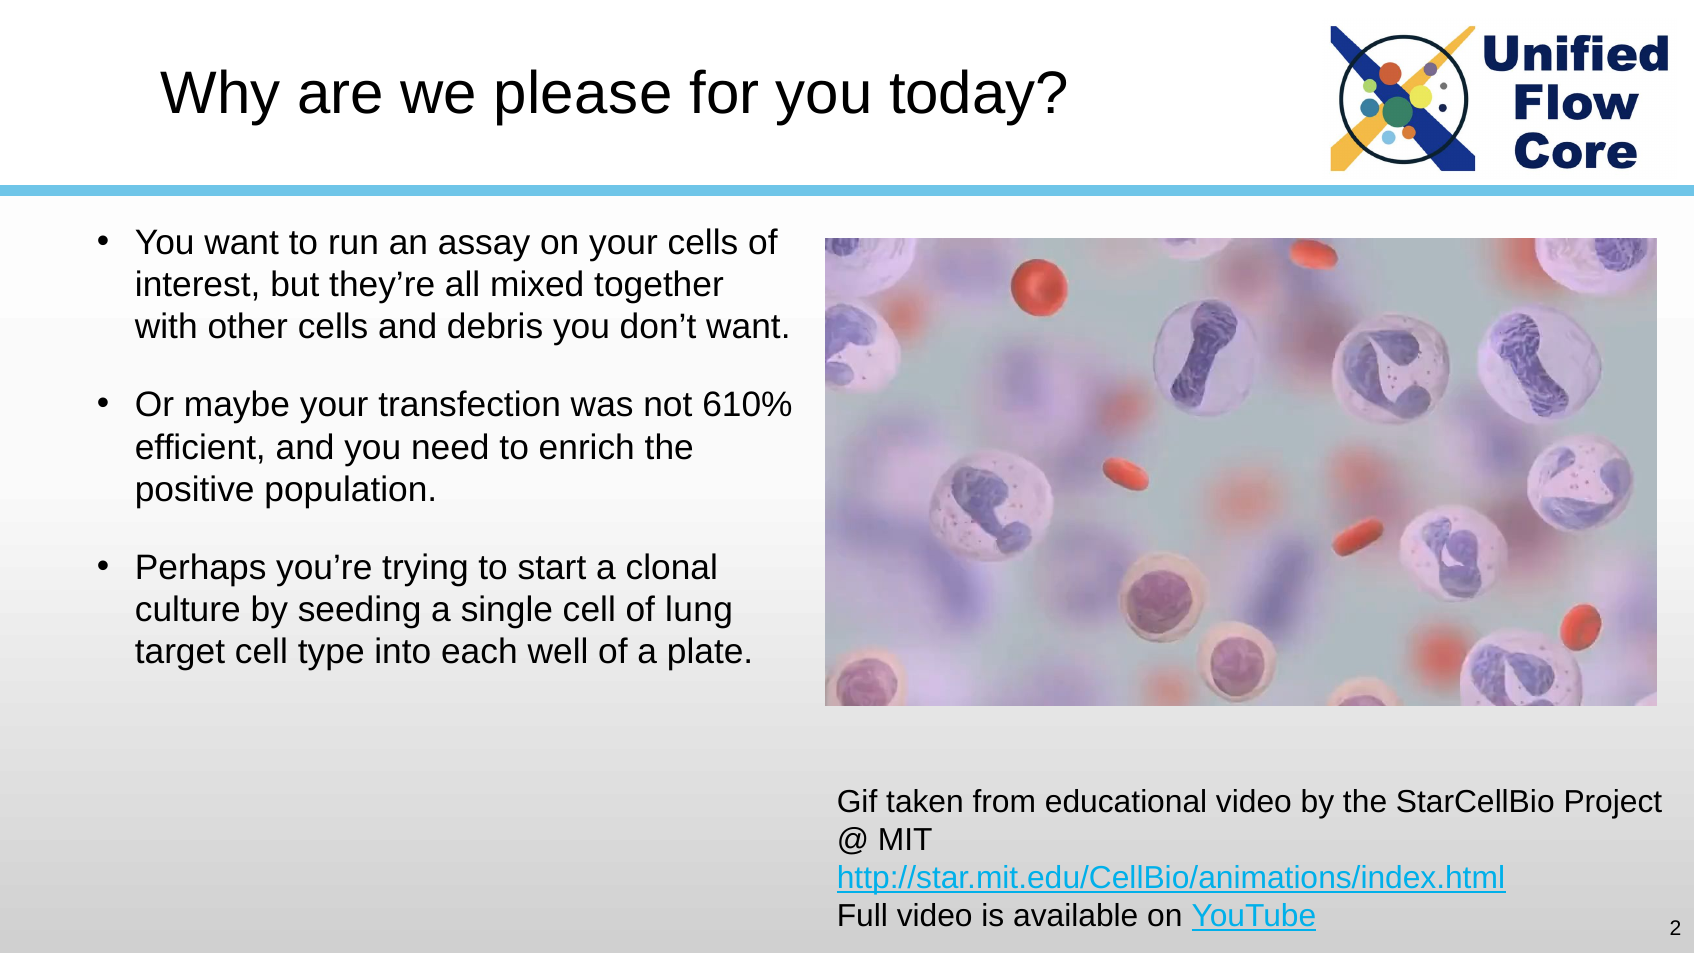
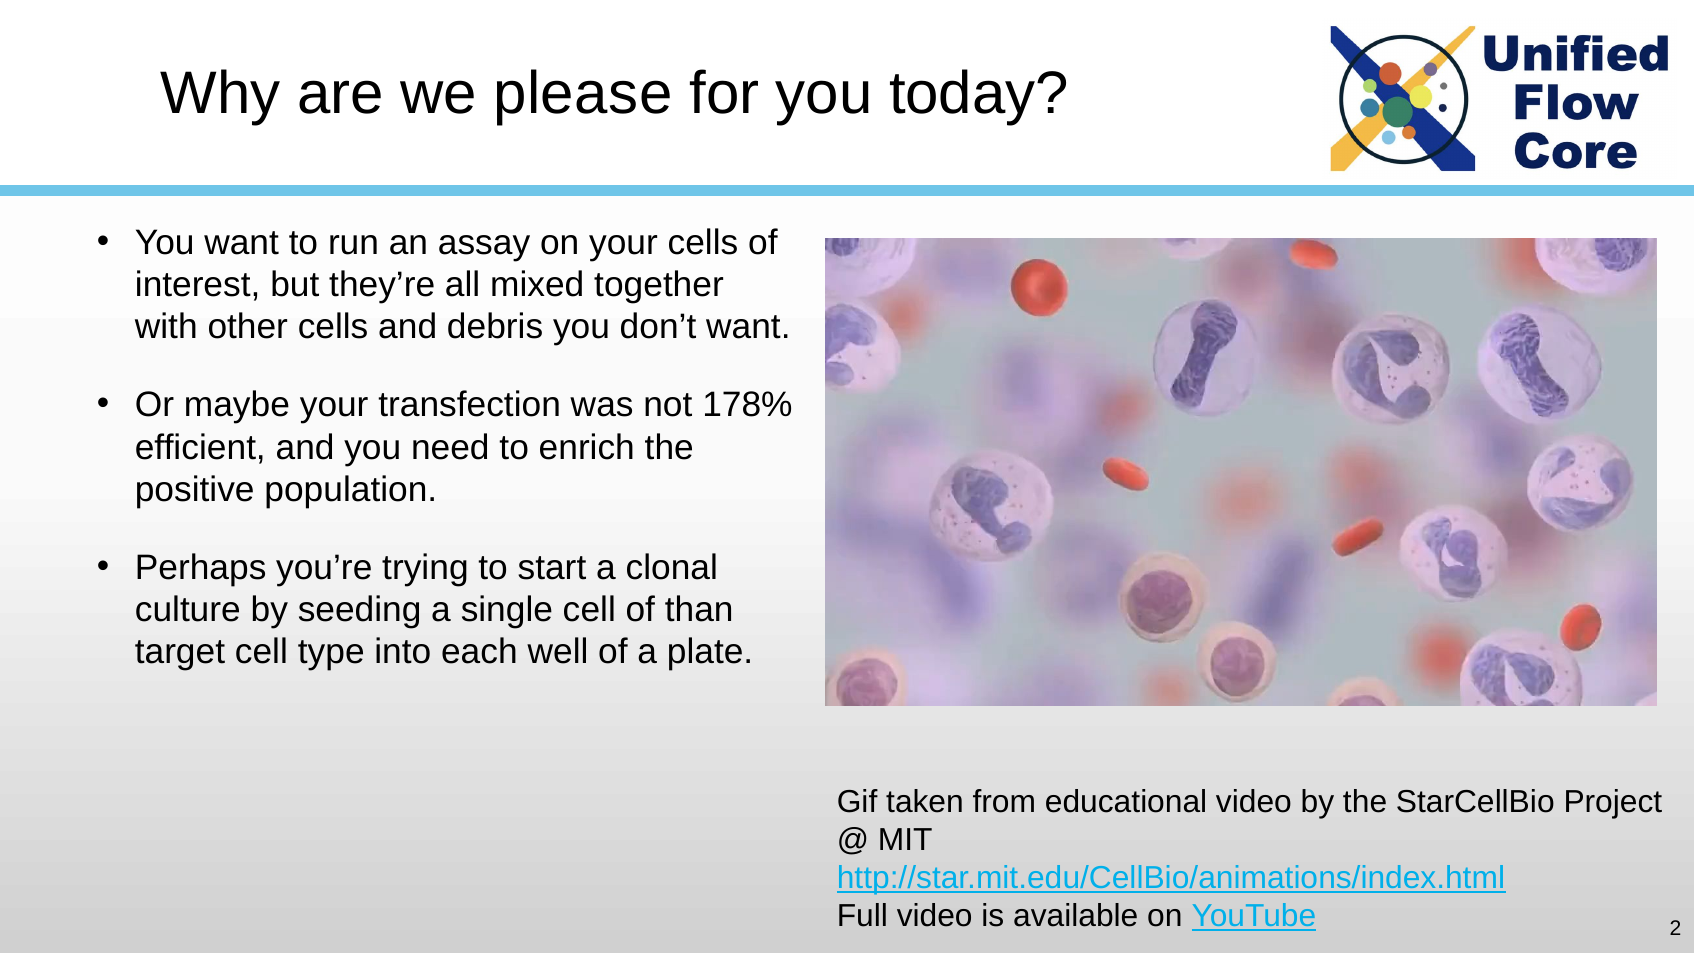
610%: 610% -> 178%
lung: lung -> than
